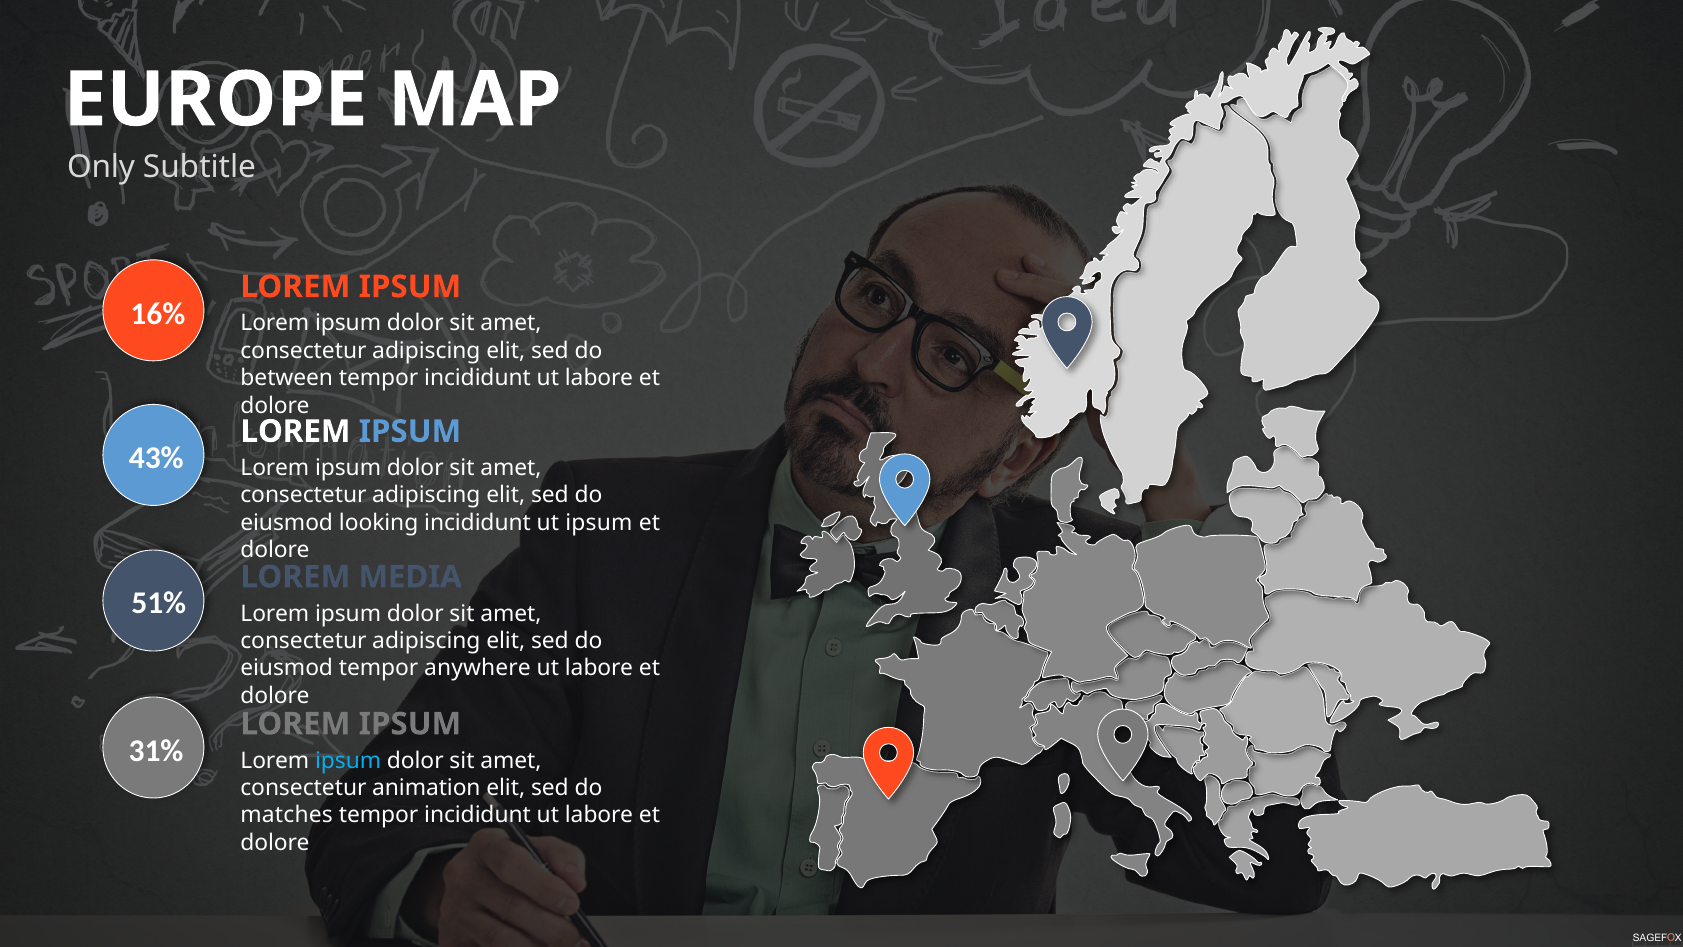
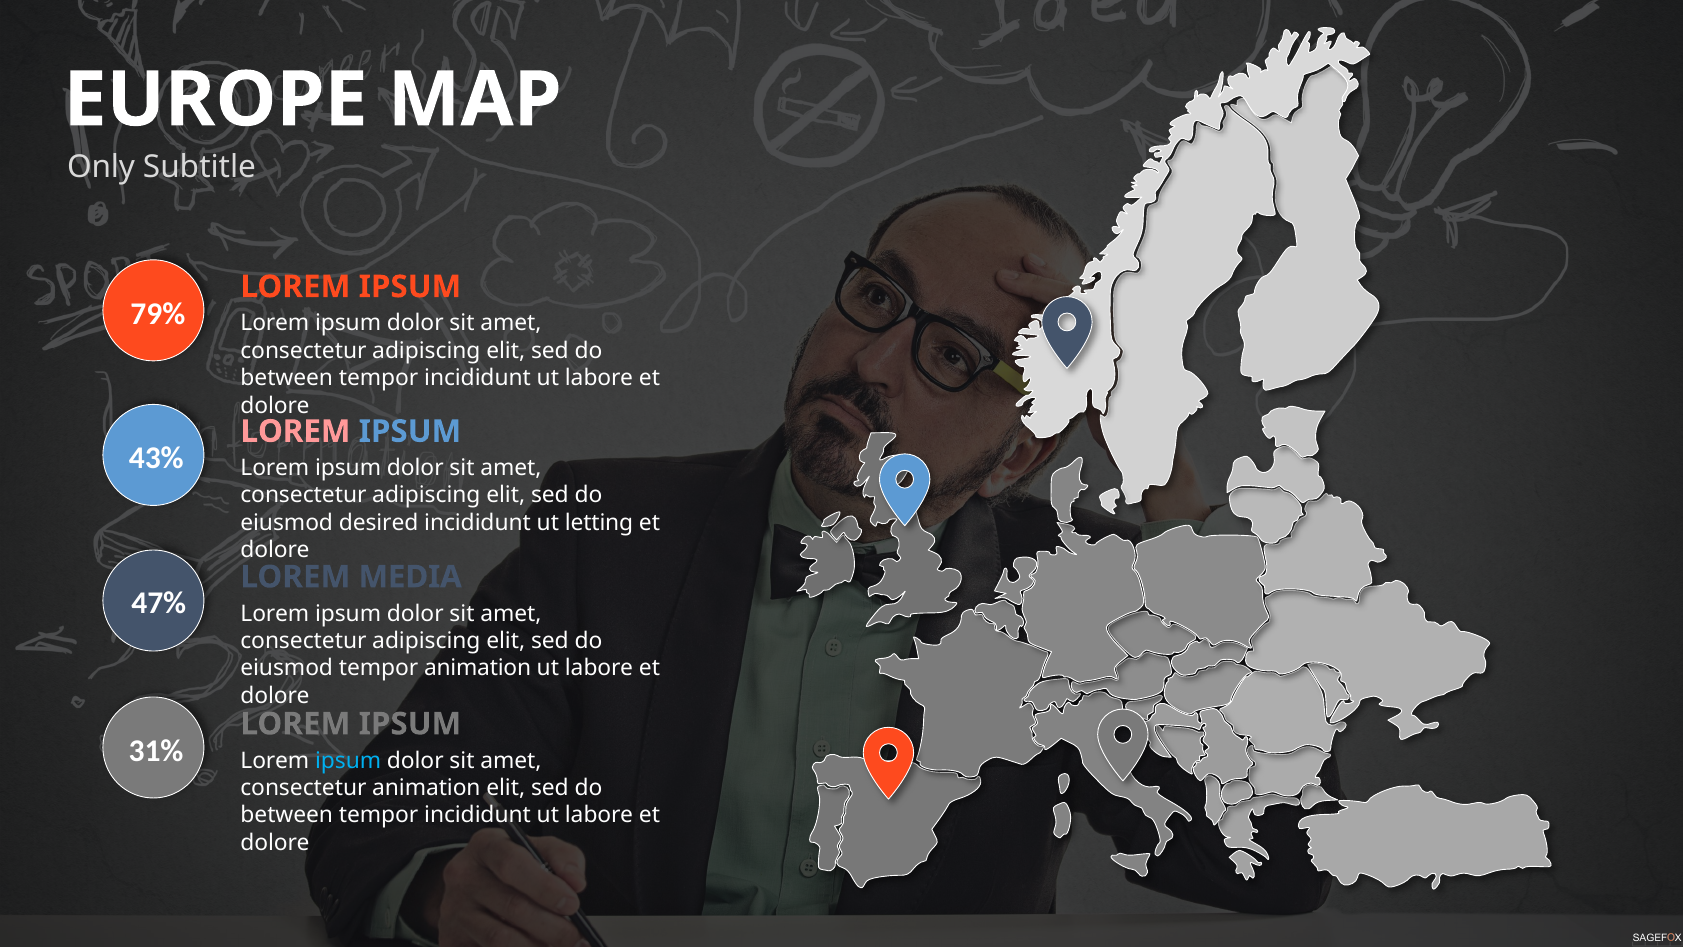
16%: 16% -> 79%
LOREM at (295, 431) colour: white -> pink
looking: looking -> desired
ut ipsum: ipsum -> letting
51%: 51% -> 47%
tempor anywhere: anywhere -> animation
matches at (287, 815): matches -> between
